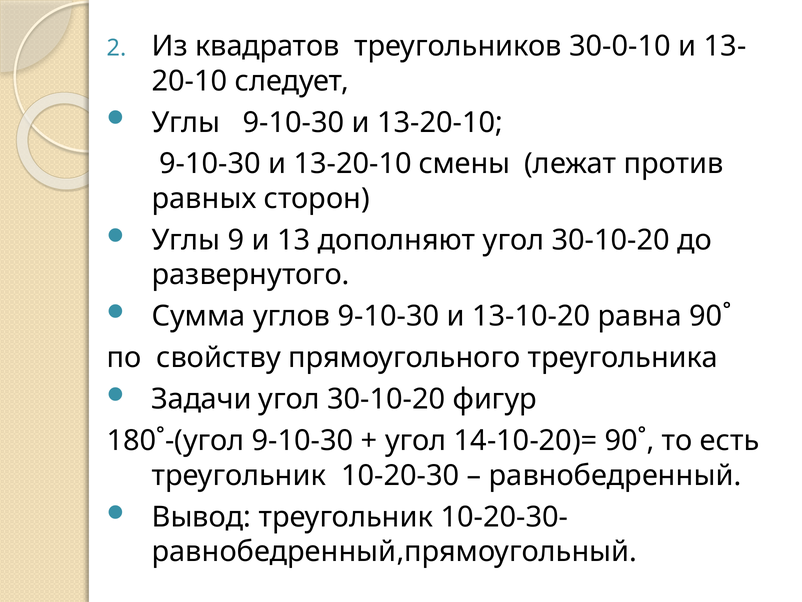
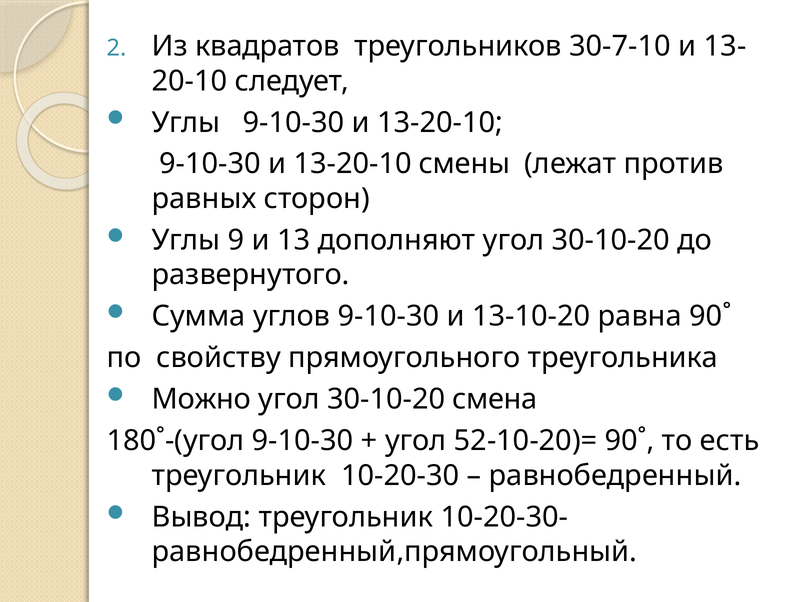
30-0-10: 30-0-10 -> 30-7-10
Задачи: Задачи -> Можно
фигур: фигур -> смена
14-10-20)=: 14-10-20)= -> 52-10-20)=
